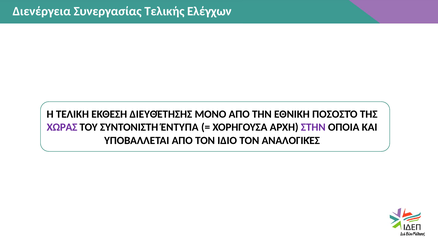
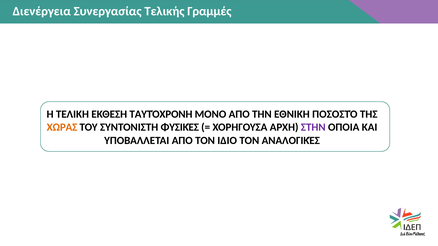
Ελέγχων: Ελέγχων -> Γραμμές
ΔΙΕΥΘΈΤΗΣΗΣ: ΔΙΕΥΘΈΤΗΣΗΣ -> ΤΑΥΤΌΧΡΟΝΗ
ΧΩΡΑΣ colour: purple -> orange
ΈΝΤΥΠΑ: ΈΝΤΥΠΑ -> ΦΥΣΙΚΈΣ
